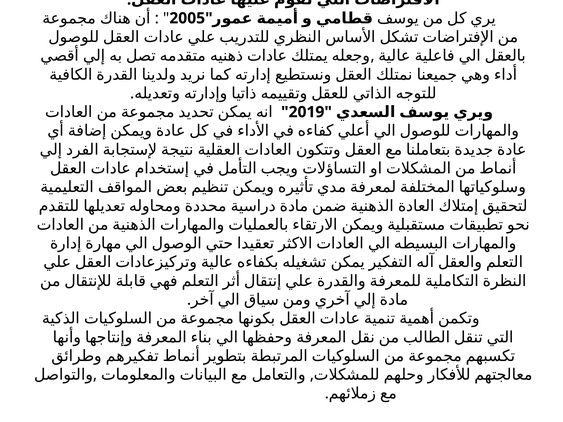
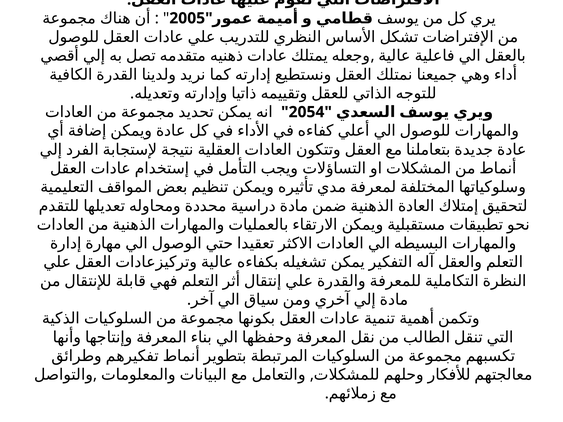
2019: 2019 -> 2054
